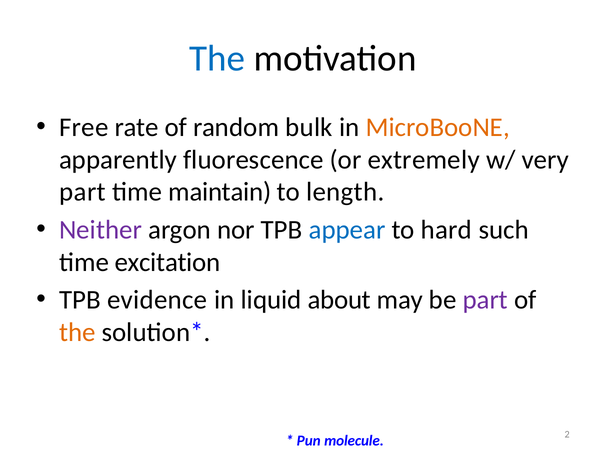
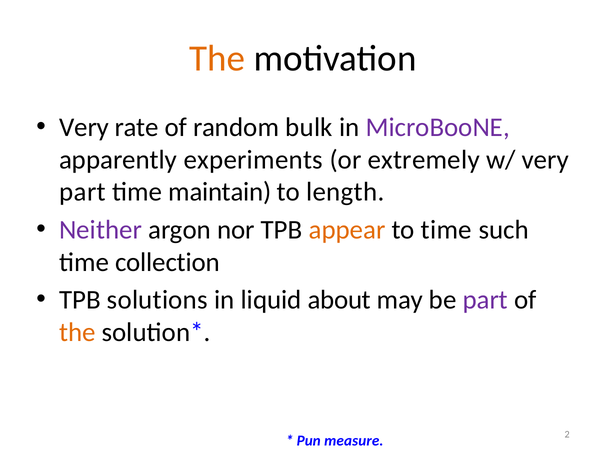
The at (217, 59) colour: blue -> orange
Free at (84, 127): Free -> Very
MicroBooNE colour: orange -> purple
fluorescence: fluorescence -> experiments
appear colour: blue -> orange
to hard: hard -> time
excitation: excitation -> collection
evidence: evidence -> solutions
molecule: molecule -> measure
